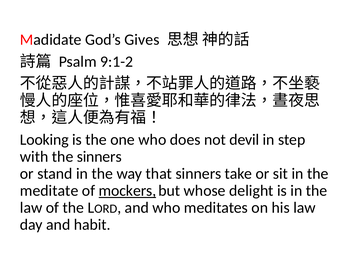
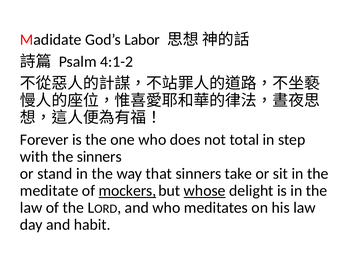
Gives: Gives -> Labor
9:1-2: 9:1-2 -> 4:1-2
Looking: Looking -> Forever
devil: devil -> total
whose underline: none -> present
